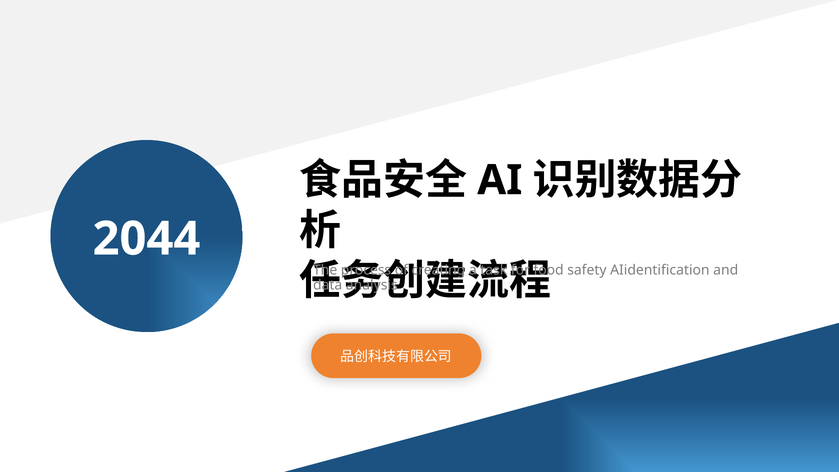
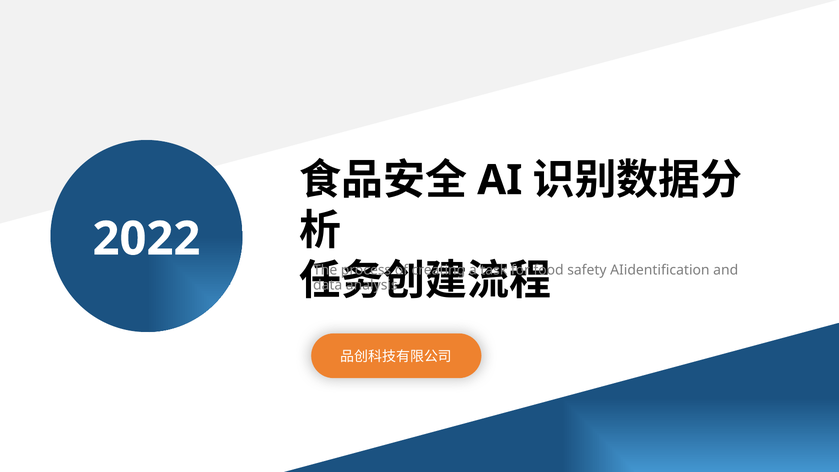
2044: 2044 -> 2022
